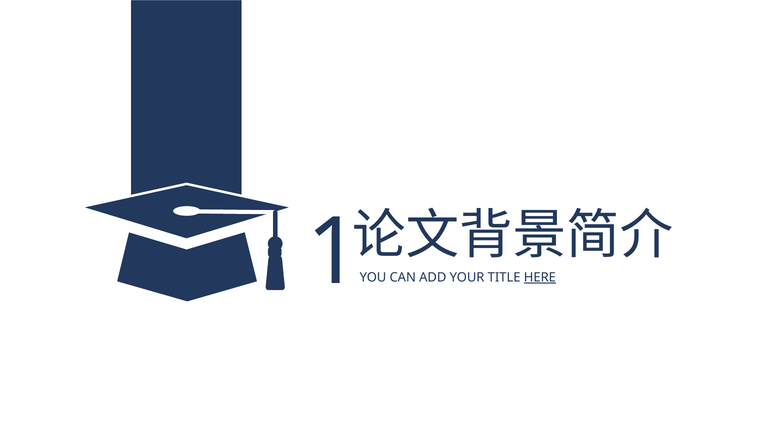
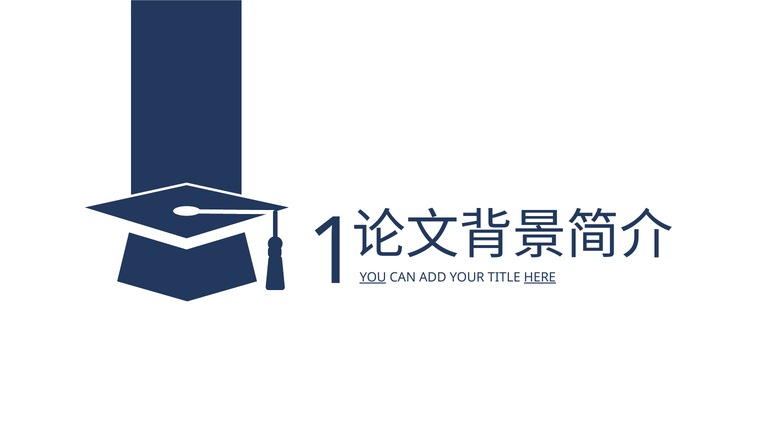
YOU underline: none -> present
